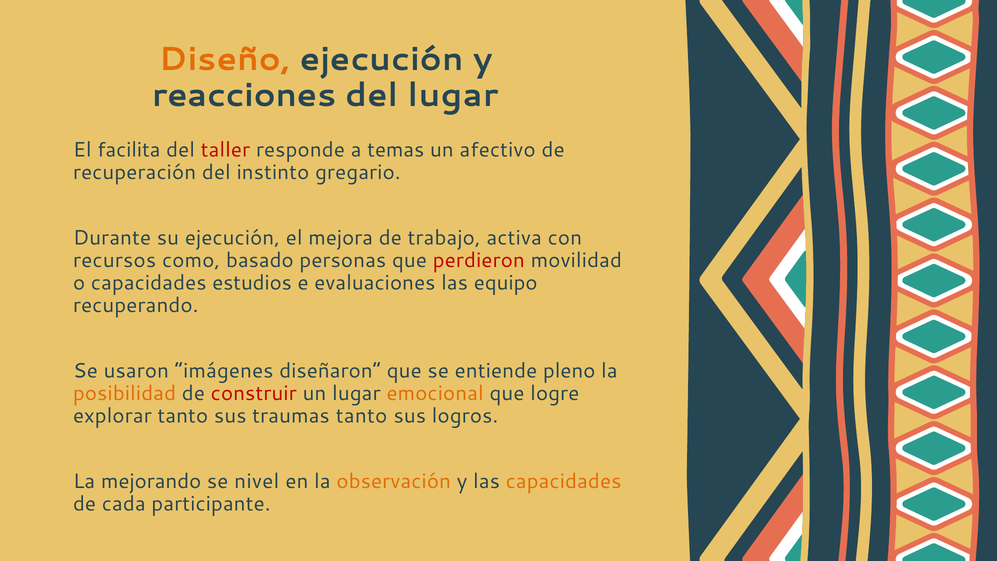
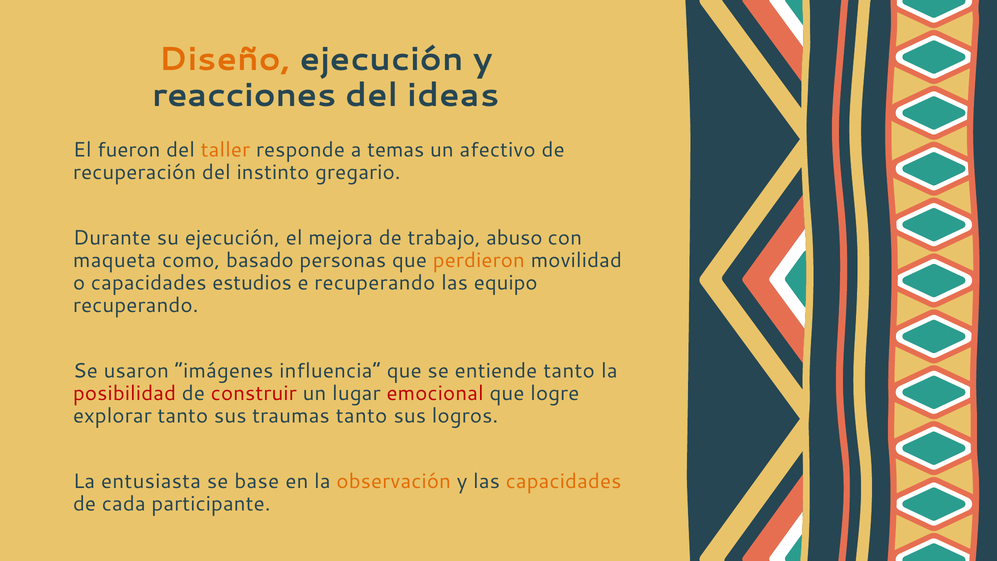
del lugar: lugar -> ideas
facilita: facilita -> fueron
taller colour: red -> orange
activa: activa -> abuso
recursos: recursos -> maqueta
perdieron colour: red -> orange
e evaluaciones: evaluaciones -> recuperando
diseñaron: diseñaron -> influencia
entiende pleno: pleno -> tanto
posibilidad colour: orange -> red
emocional colour: orange -> red
mejorando: mejorando -> entusiasta
nivel: nivel -> base
